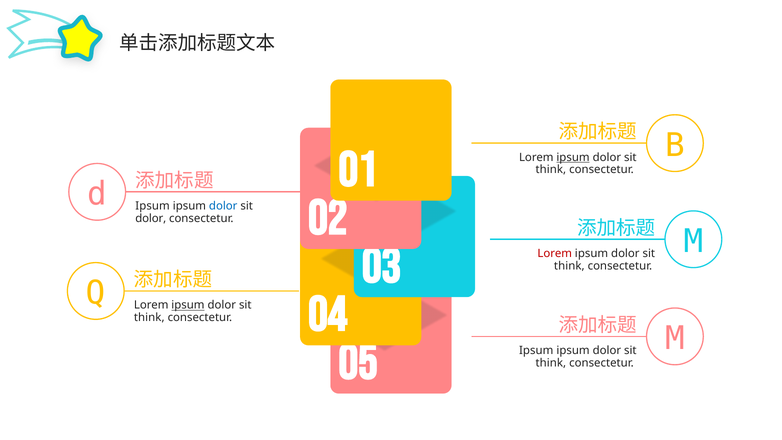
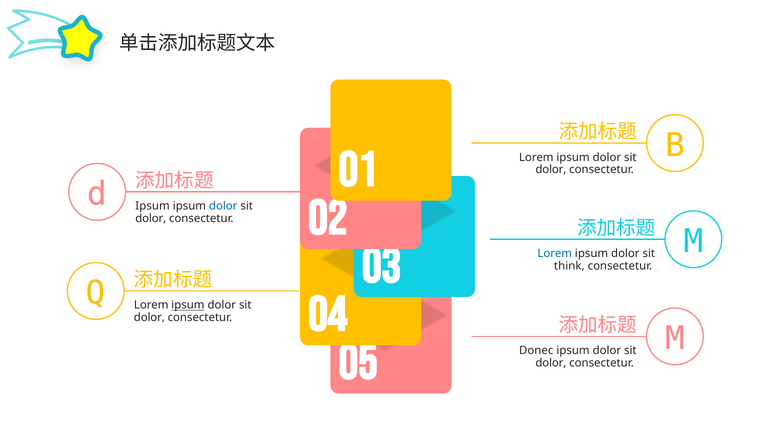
ipsum at (573, 157) underline: present -> none
think at (551, 170): think -> dolor
Lorem at (555, 253) colour: red -> blue
think at (149, 317): think -> dolor
Ipsum at (536, 351): Ipsum -> Donec
think at (551, 363): think -> dolor
